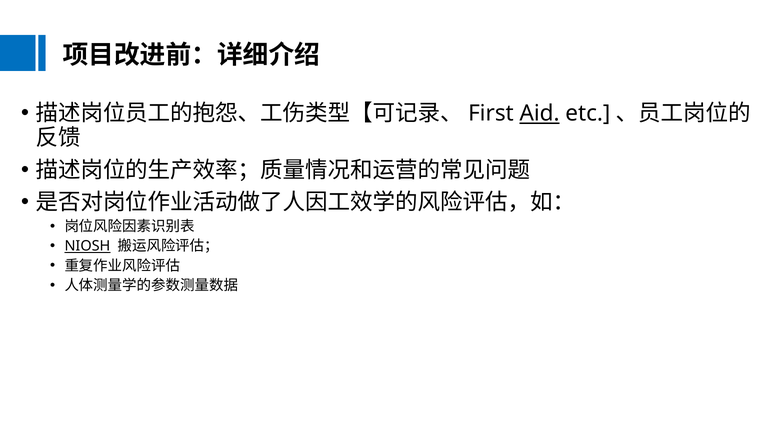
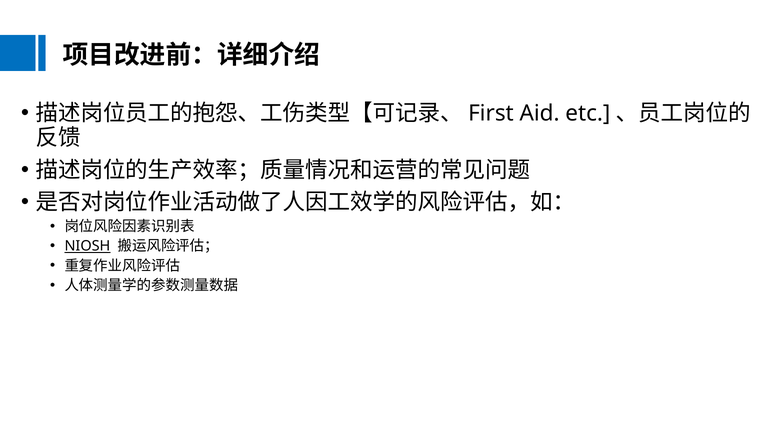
Aid underline: present -> none
